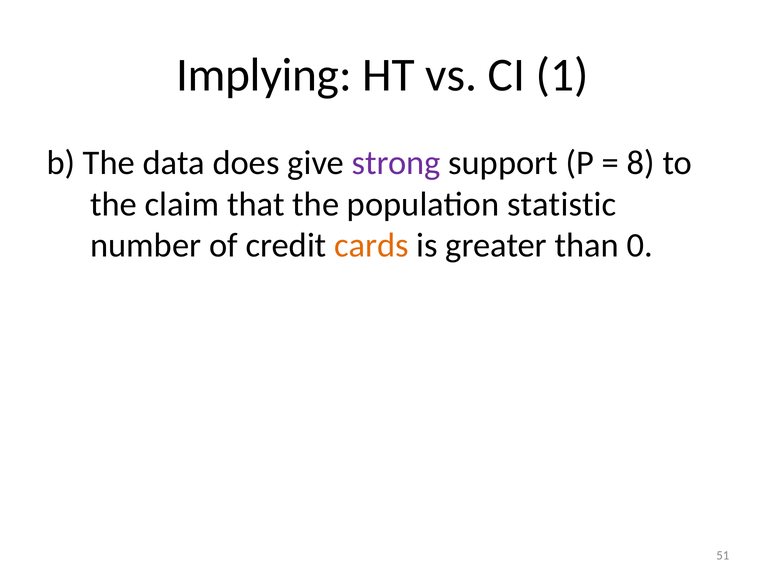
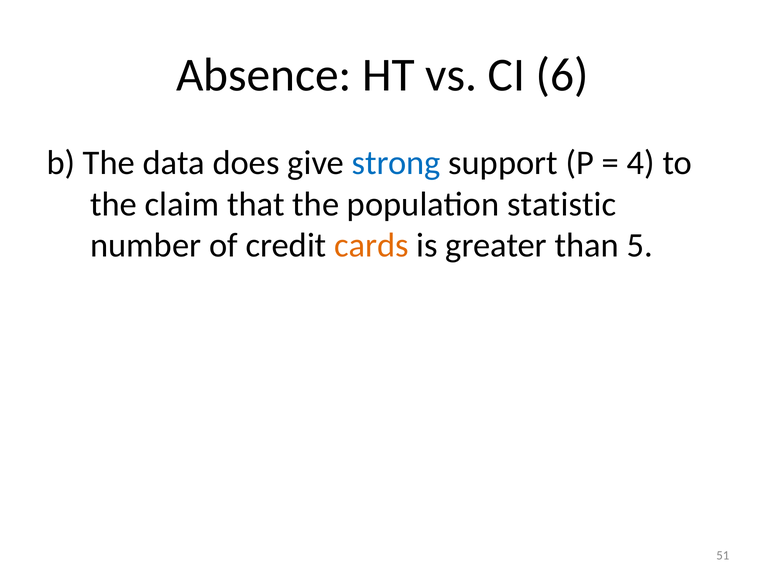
Implying: Implying -> Absence
1: 1 -> 6
strong colour: purple -> blue
8: 8 -> 4
0: 0 -> 5
